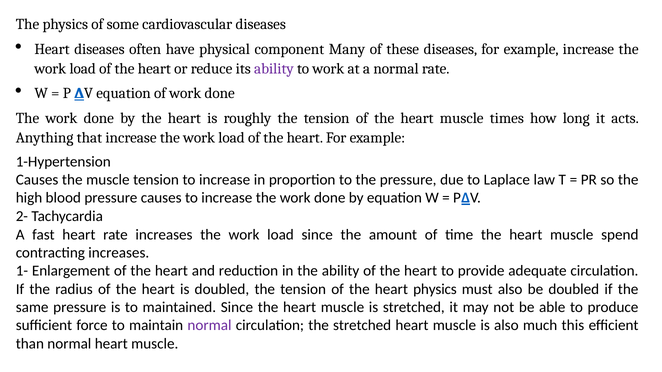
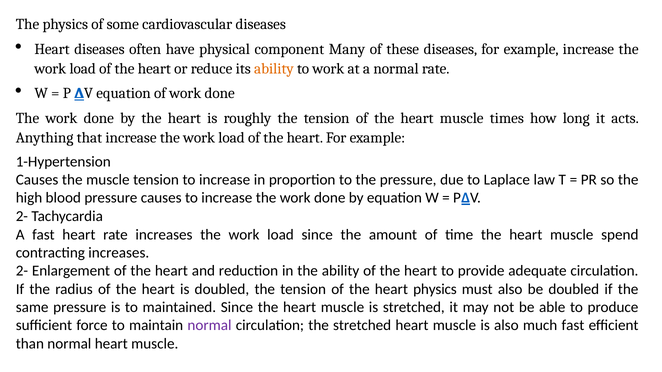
ability at (274, 69) colour: purple -> orange
1- at (22, 271): 1- -> 2-
much this: this -> fast
